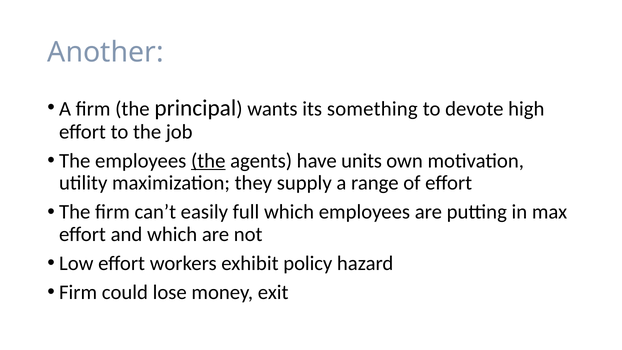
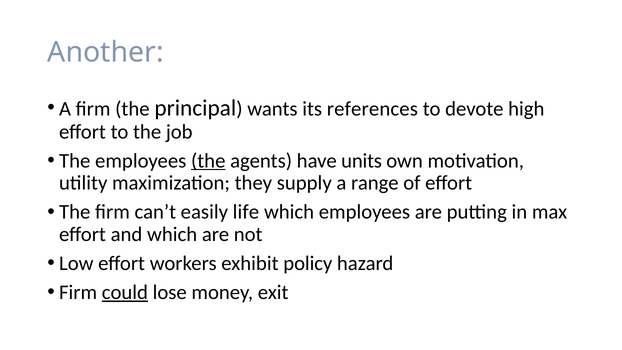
something: something -> references
full: full -> life
could underline: none -> present
